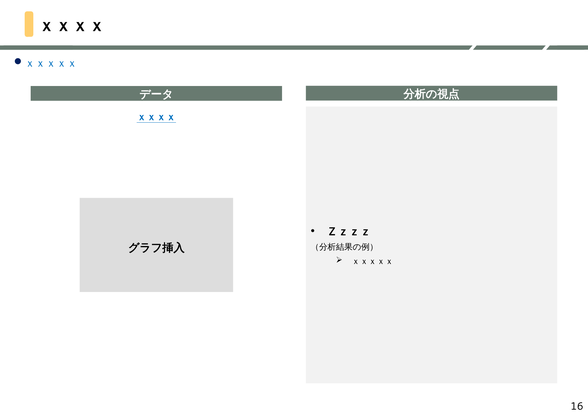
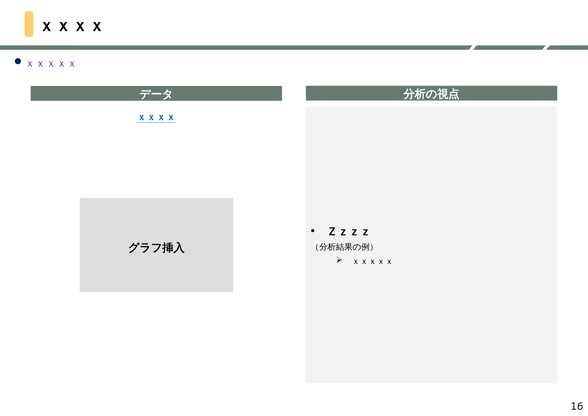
ｘｘｘｘｘ at (51, 63) colour: blue -> purple
